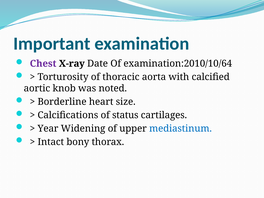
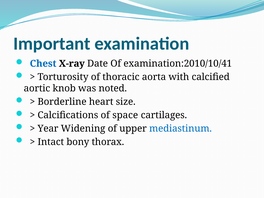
Chest colour: purple -> blue
examination:2010/10/64: examination:2010/10/64 -> examination:2010/10/41
status: status -> space
